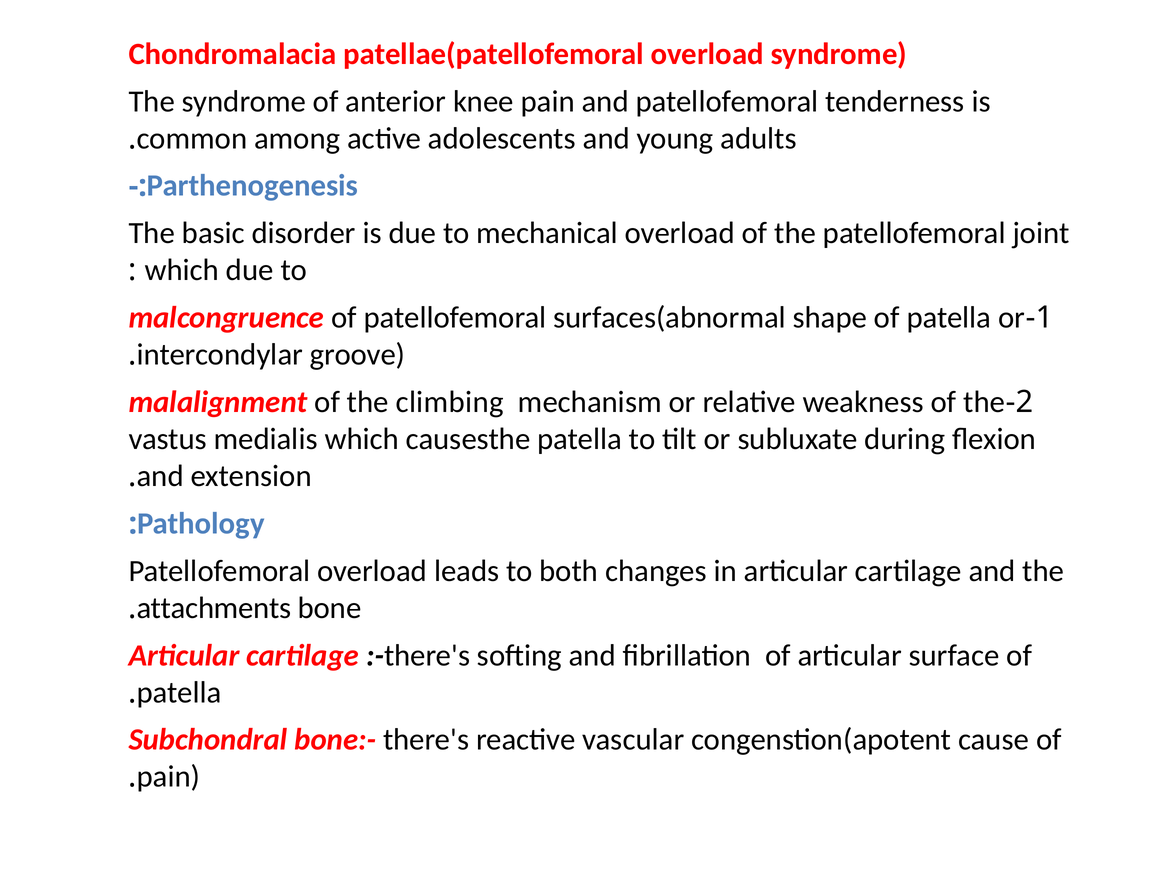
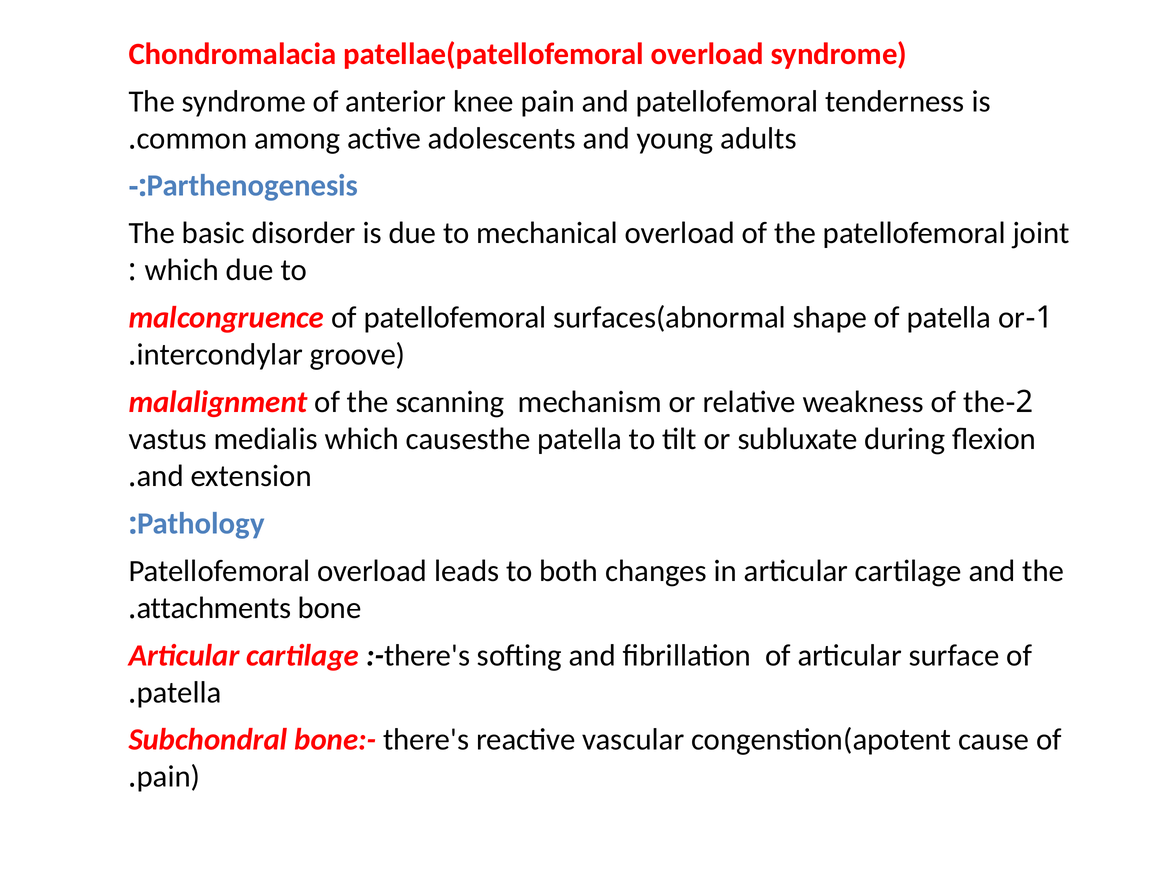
climbing: climbing -> scanning
